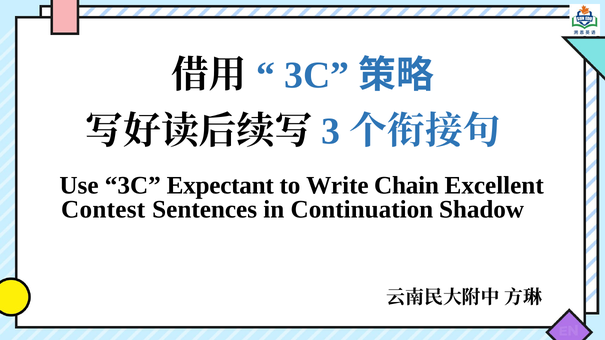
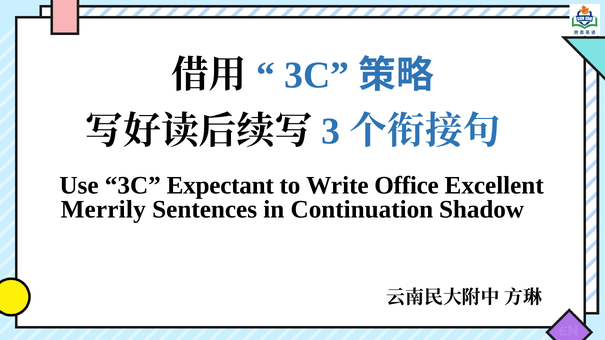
Chain: Chain -> Office
Contest: Contest -> Merrily
